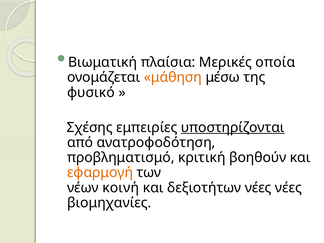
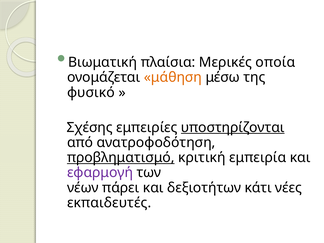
προβληματισμό underline: none -> present
βοηθούν: βοηθούν -> εμπειρία
εφαρμογή colour: orange -> purple
κοινή: κοινή -> πάρει
δεξιοτήτων νέες: νέες -> κάτι
βιομηχανίες: βιομηχανίες -> εκπαιδευτές
